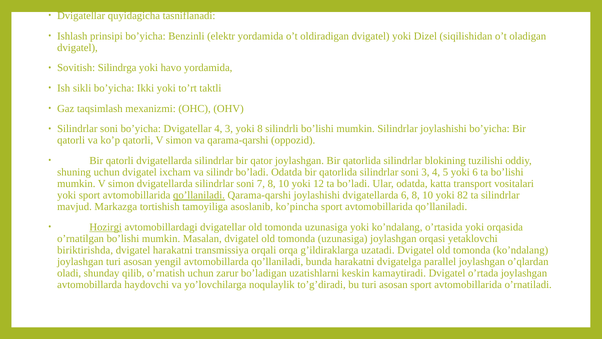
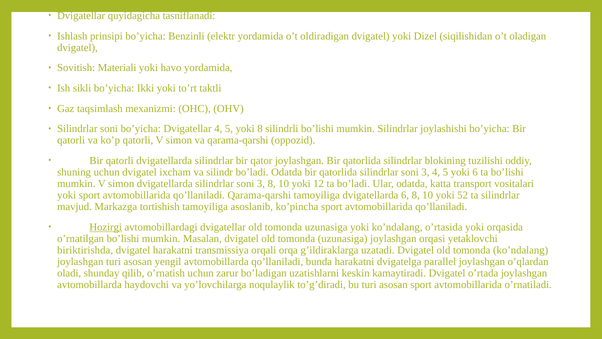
Silindrga: Silindrga -> Materiali
Dvigatellar 4 3: 3 -> 5
dvigatellarda silindrlar soni 7: 7 -> 3
qo’llaniladi at (199, 195) underline: present -> none
Qarama-qarshi joylashishi: joylashishi -> tamoyiliga
82: 82 -> 52
